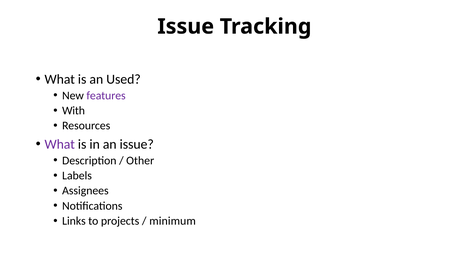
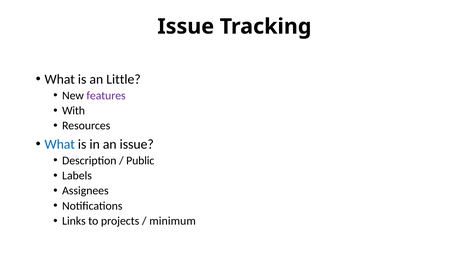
Used: Used -> Little
What at (60, 144) colour: purple -> blue
Other: Other -> Public
